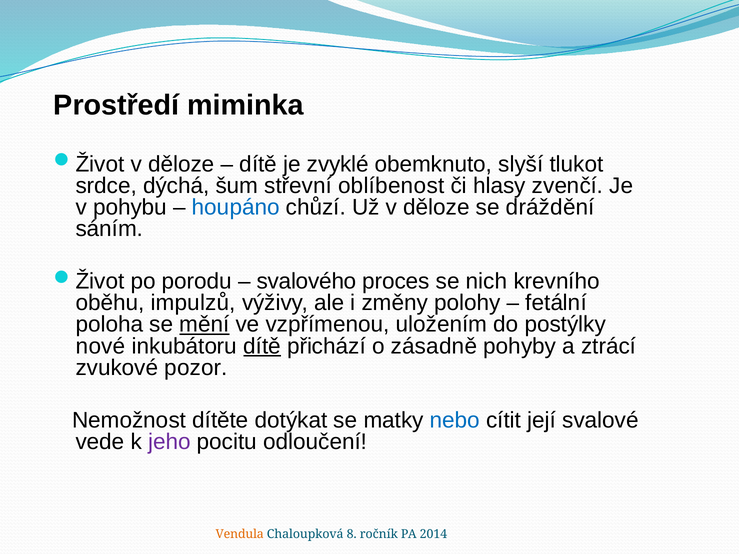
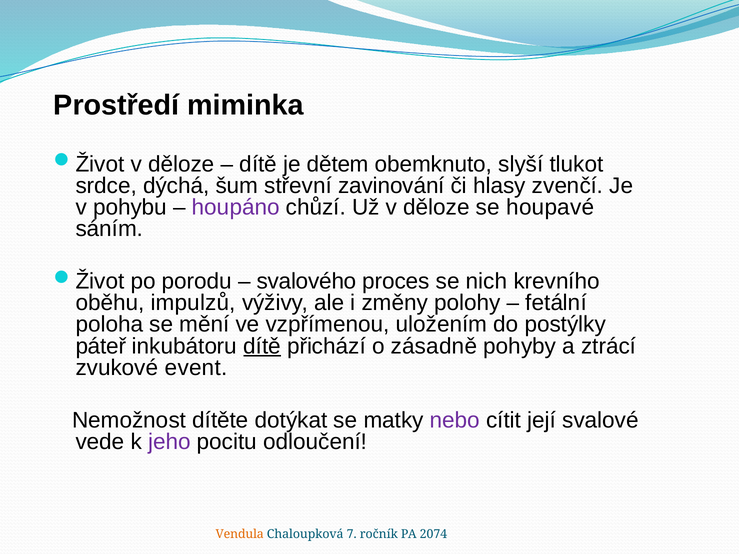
zvyklé: zvyklé -> dětem
oblíbenost: oblíbenost -> zavinování
houpáno colour: blue -> purple
dráždění: dráždění -> houpavé
mění underline: present -> none
nové: nové -> páteř
pozor: pozor -> event
nebo colour: blue -> purple
8: 8 -> 7
2014: 2014 -> 2074
